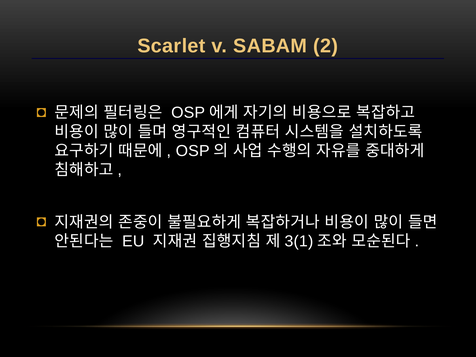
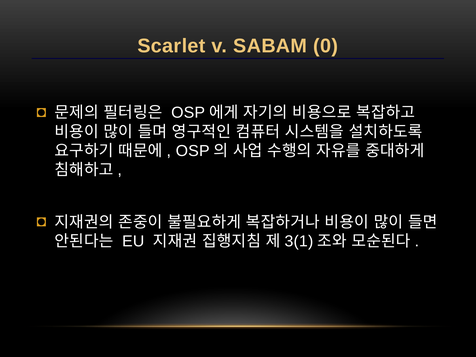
2: 2 -> 0
